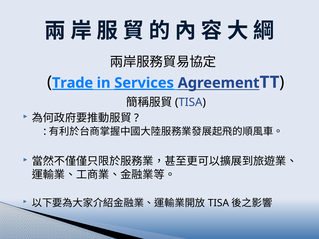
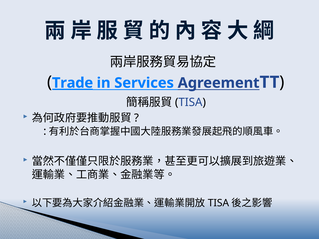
Services underline: present -> none
